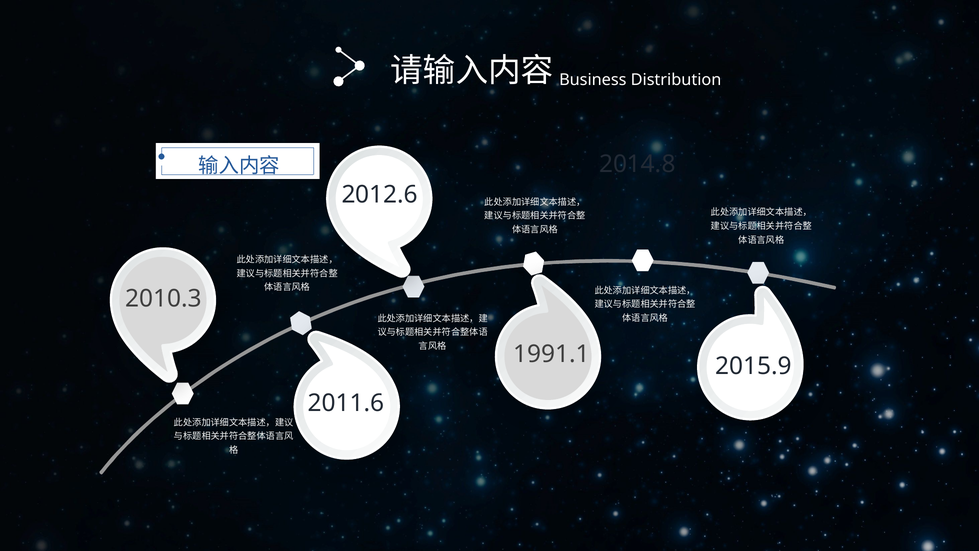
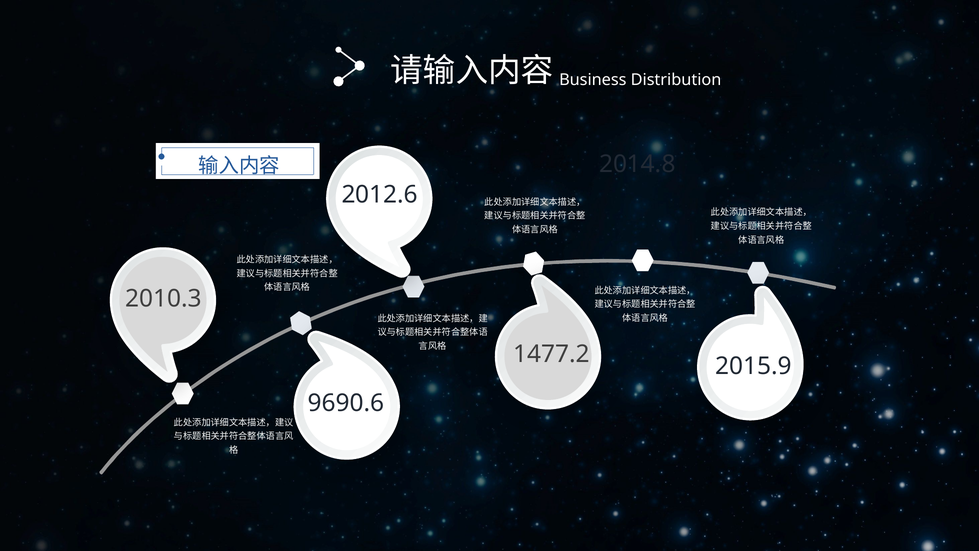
1991.1: 1991.1 -> 1477.2
2011.6: 2011.6 -> 9690.6
